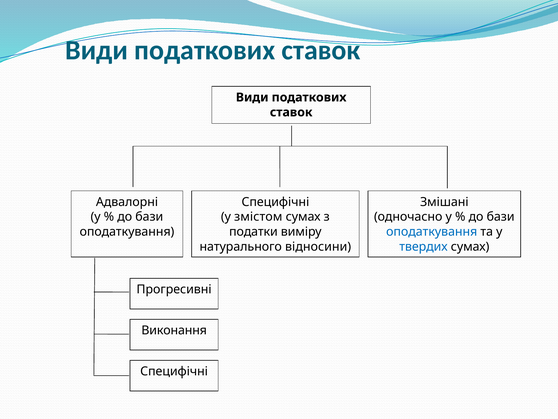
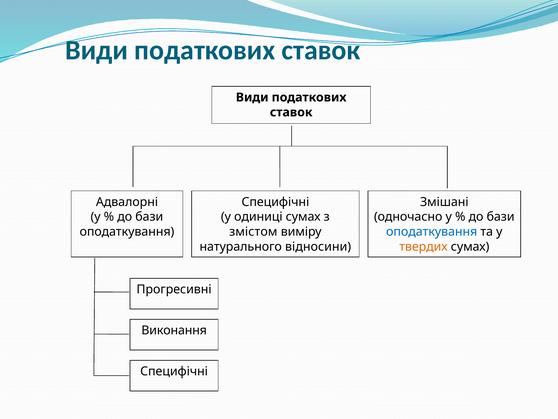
змістом: змістом -> одиниці
податки: податки -> змістом
твердих colour: blue -> orange
